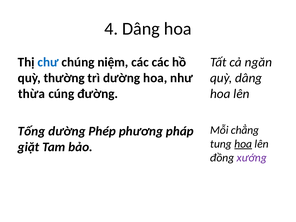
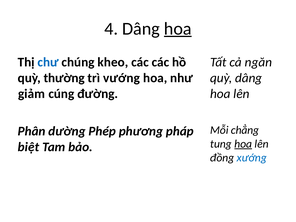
hoa at (178, 29) underline: none -> present
niệm: niệm -> kheo
trì dường: dường -> vướng
thừa: thừa -> giảm
Tống: Tống -> Phân
giặt: giặt -> biệt
xướng colour: purple -> blue
